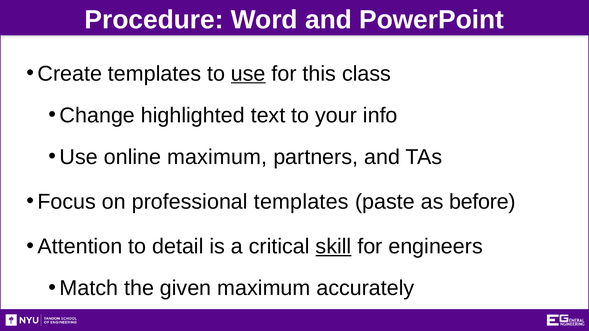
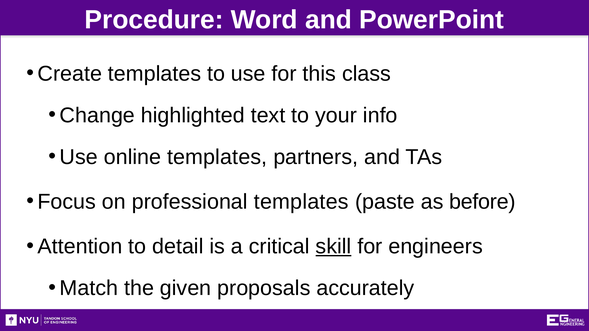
use at (248, 74) underline: present -> none
online maximum: maximum -> templates
given maximum: maximum -> proposals
